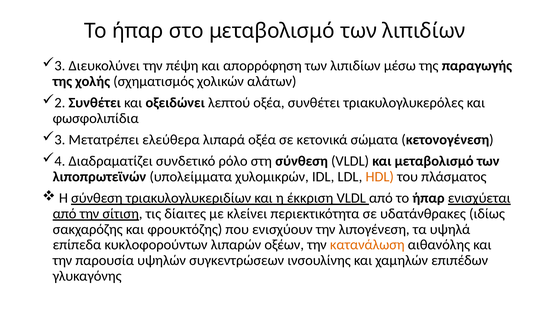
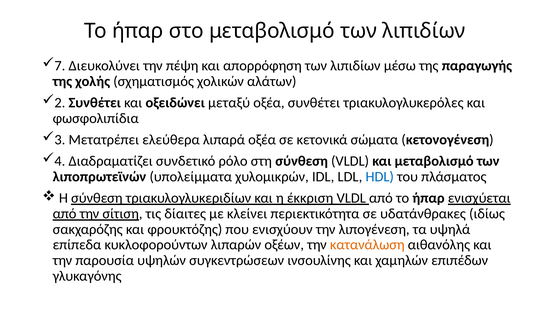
3 at (60, 66): 3 -> 7
λεπτού: λεπτού -> μεταξύ
HDL colour: orange -> blue
